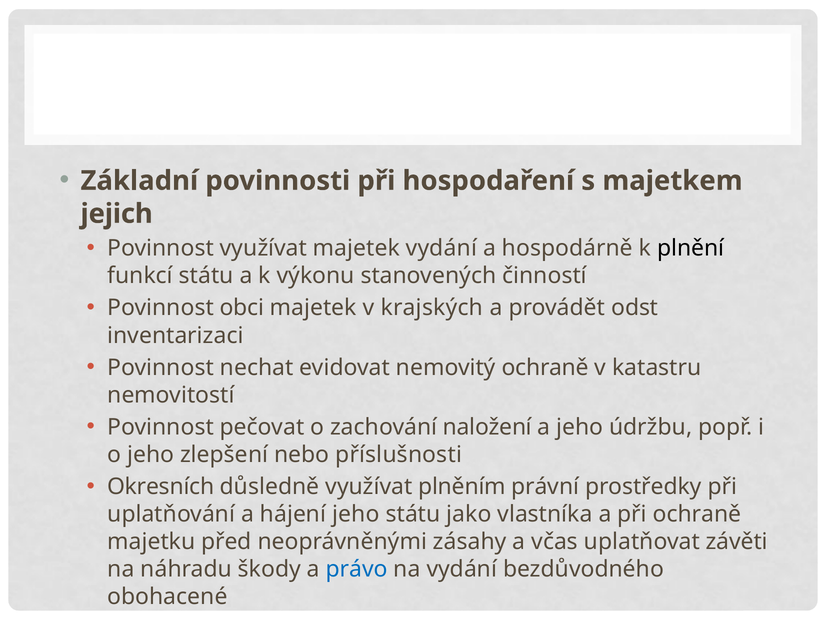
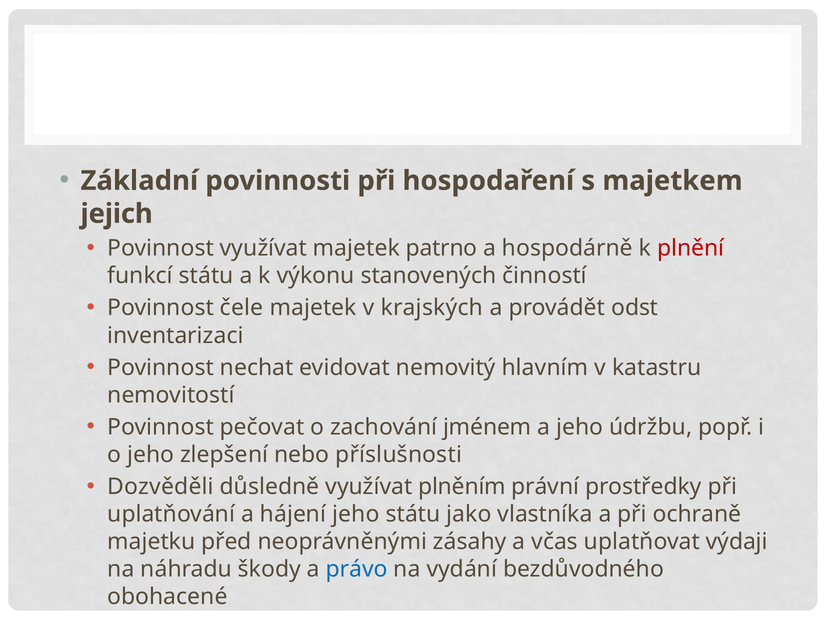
majetek vydání: vydání -> patrno
plnění colour: black -> red
obci: obci -> čele
nemovitý ochraně: ochraně -> hlavním
naložení: naložení -> jménem
Okresních: Okresních -> Dozvěděli
závěti: závěti -> výdaji
